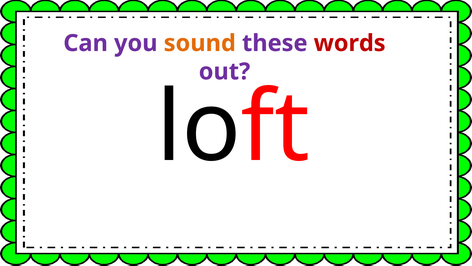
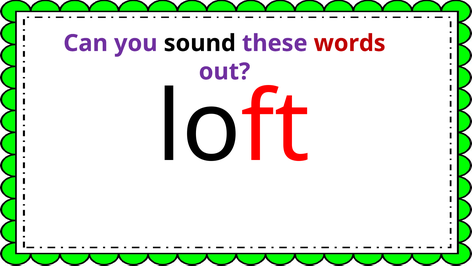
sound colour: orange -> black
